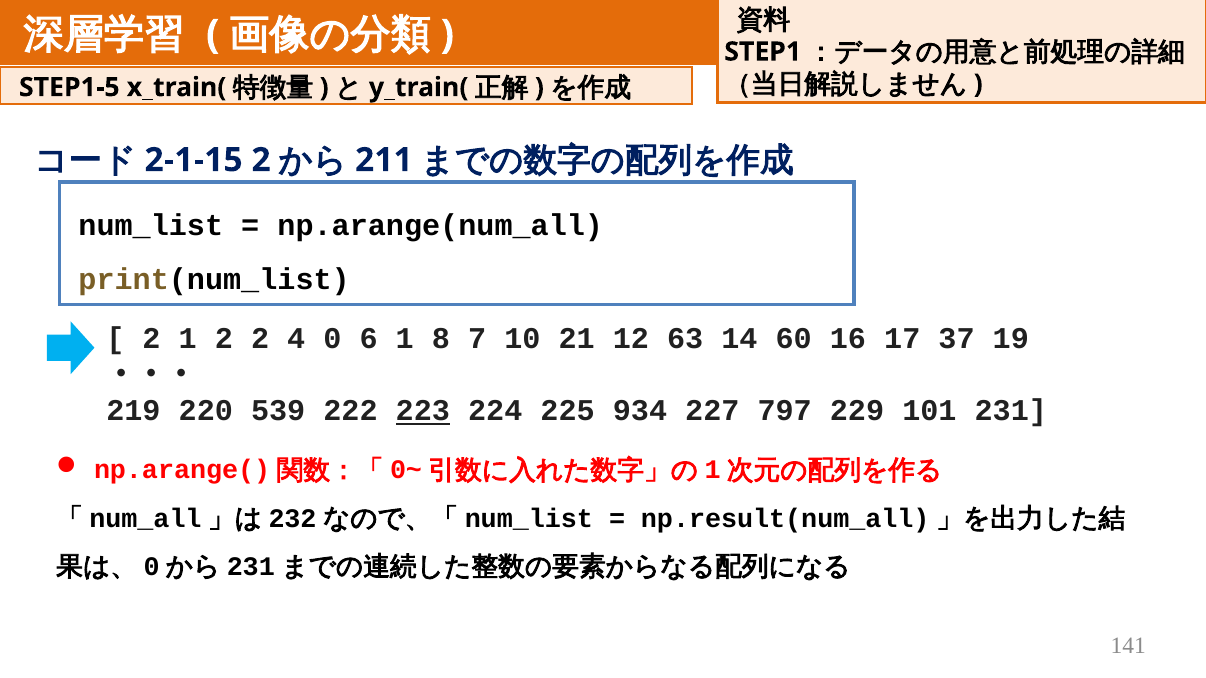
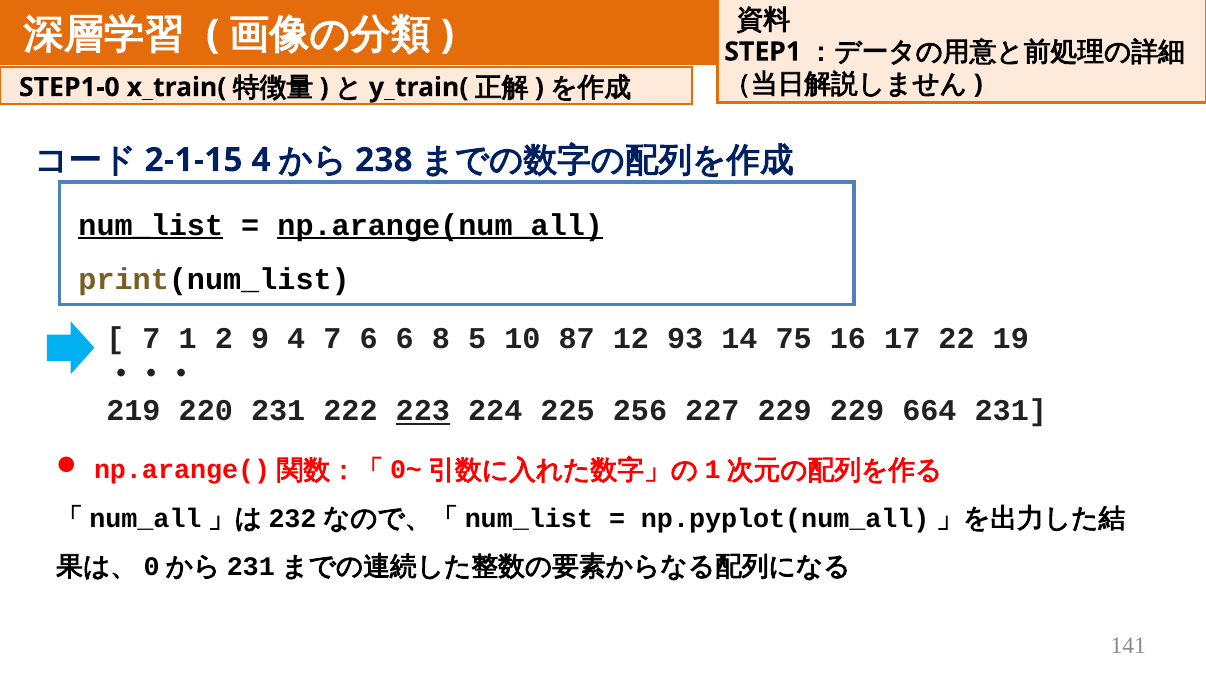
STEP1-5: STEP1-5 -> STEP1-0
2 at (261, 160): 2 -> 4
211: 211 -> 238
num_list underline: none -> present
np.arange(num_all underline: none -> present
2 at (152, 339): 2 -> 7
2 2: 2 -> 9
4 0: 0 -> 7
6 1: 1 -> 6
7: 7 -> 5
21: 21 -> 87
63: 63 -> 93
60: 60 -> 75
37: 37 -> 22
220 539: 539 -> 231
934: 934 -> 256
227 797: 797 -> 229
101: 101 -> 664
np.result(num_all: np.result(num_all -> np.pyplot(num_all
